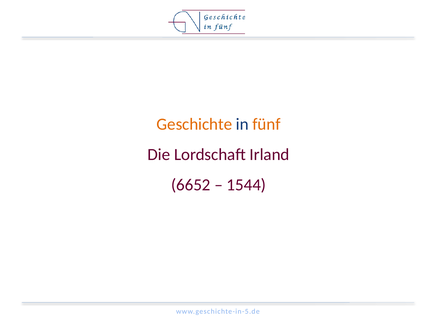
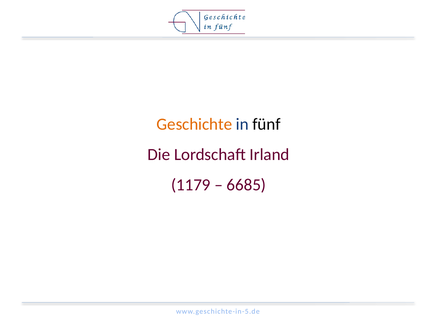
fünf colour: orange -> black
6652: 6652 -> 1179
1544: 1544 -> 6685
